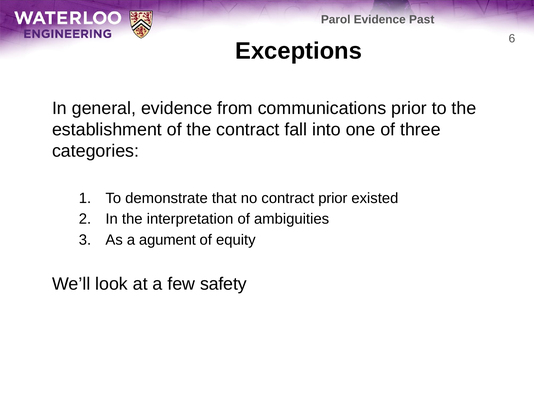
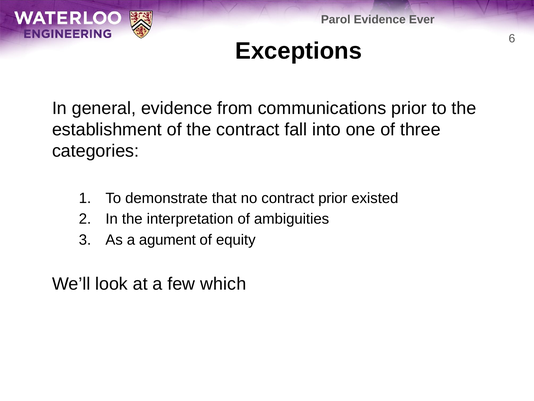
Past: Past -> Ever
safety: safety -> which
